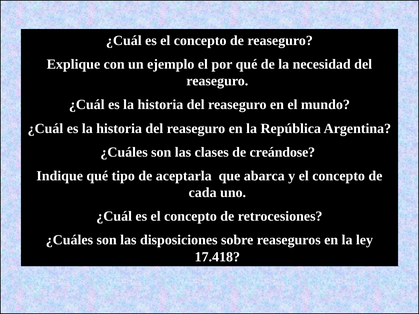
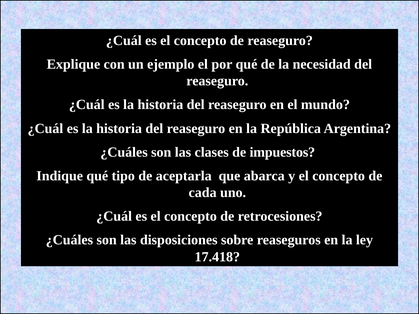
creándose: creándose -> impuestos
